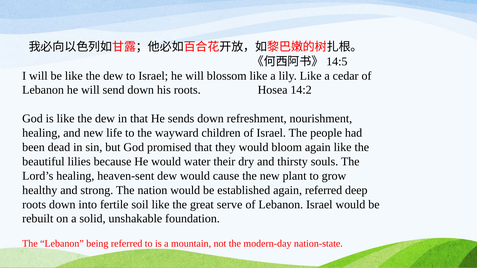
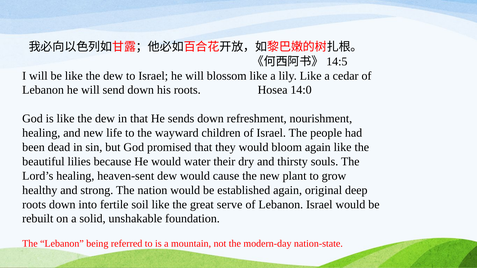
14:2: 14:2 -> 14:0
again referred: referred -> original
